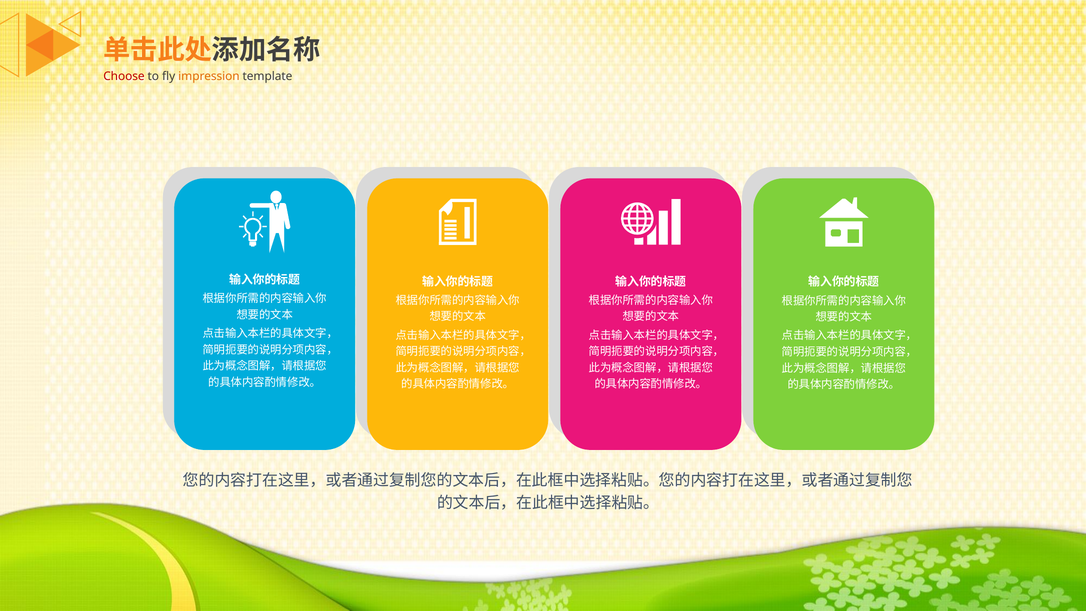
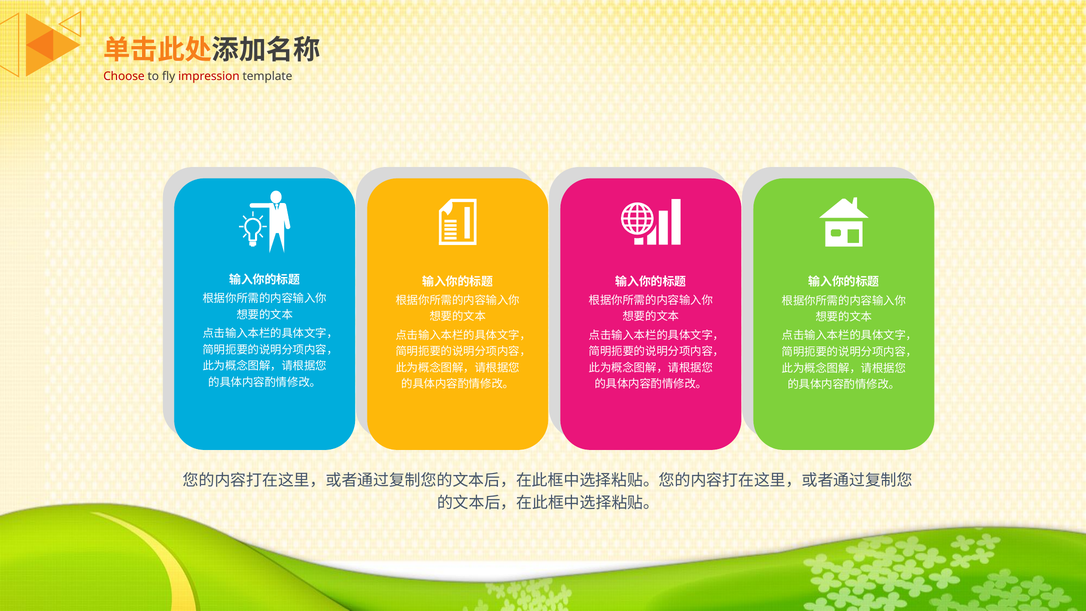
impression colour: orange -> red
